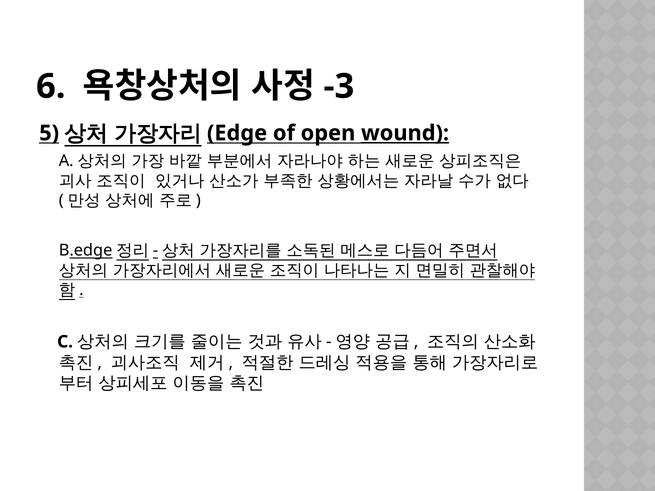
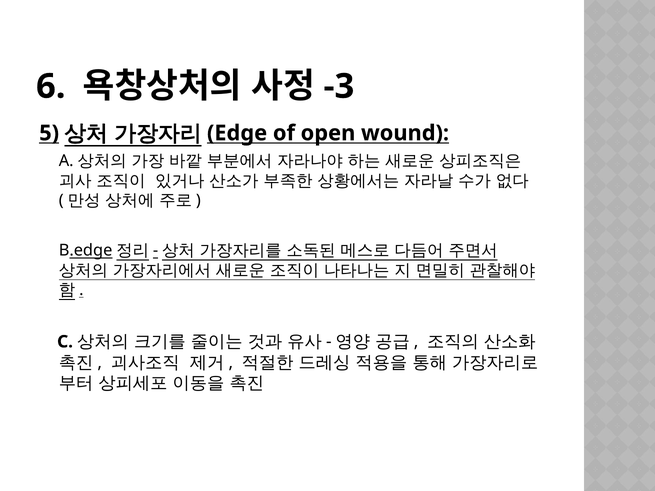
wound underline: present -> none
